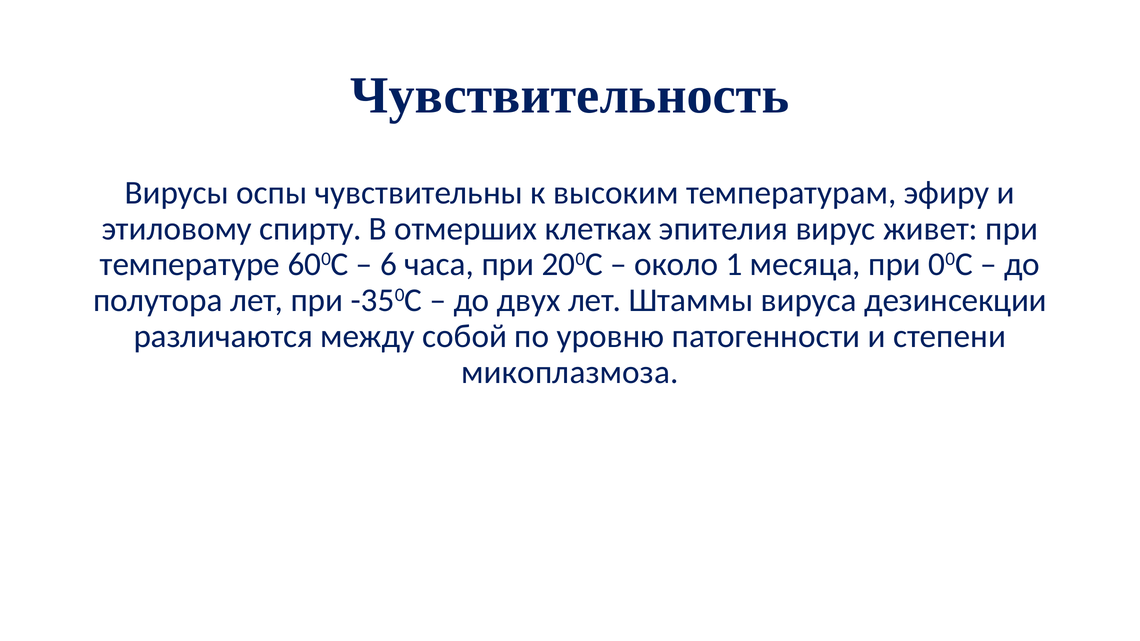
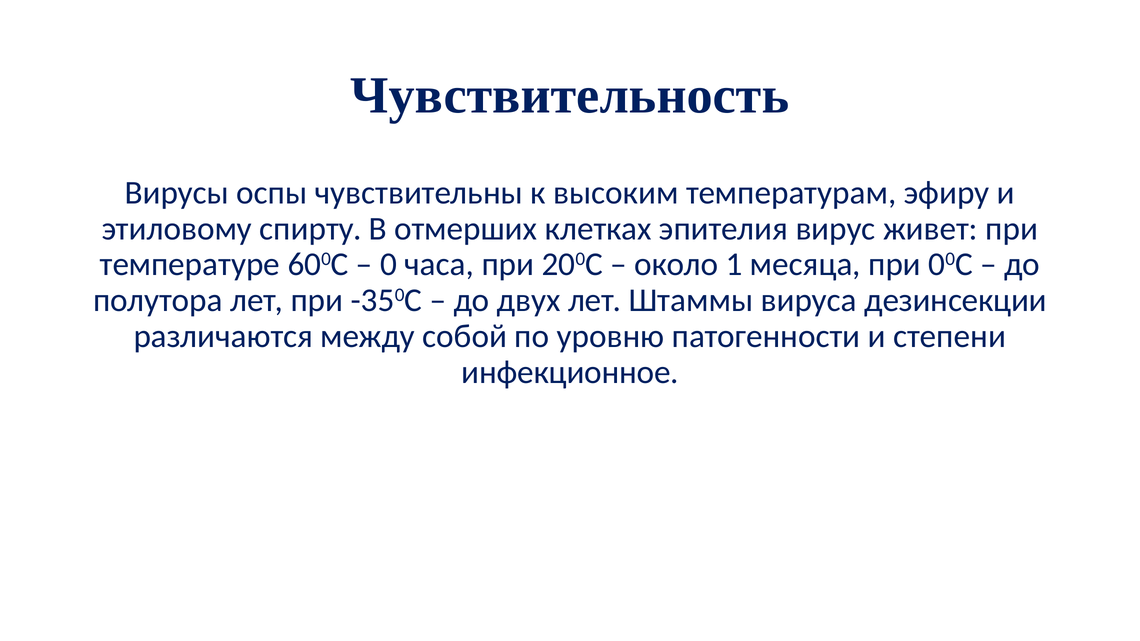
6: 6 -> 0
микоплазмоза: микоплазмоза -> инфекционное
